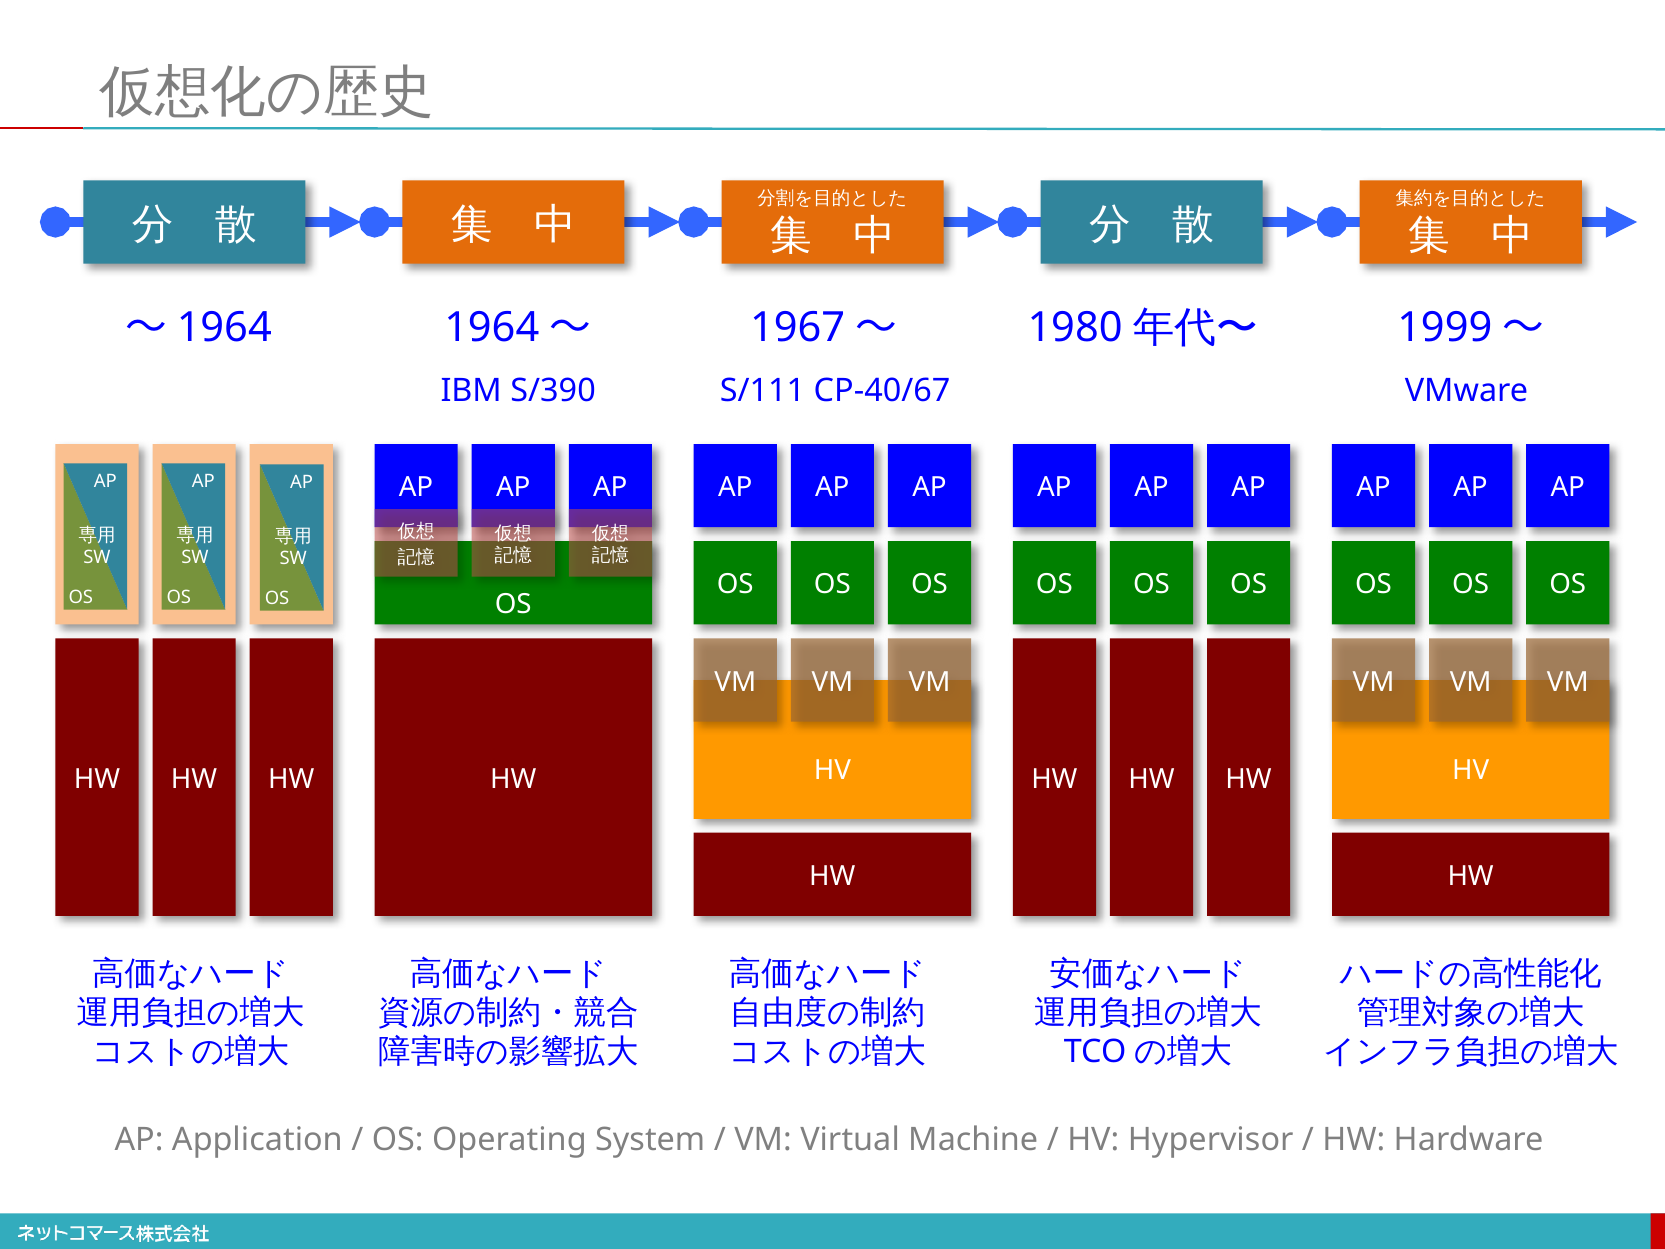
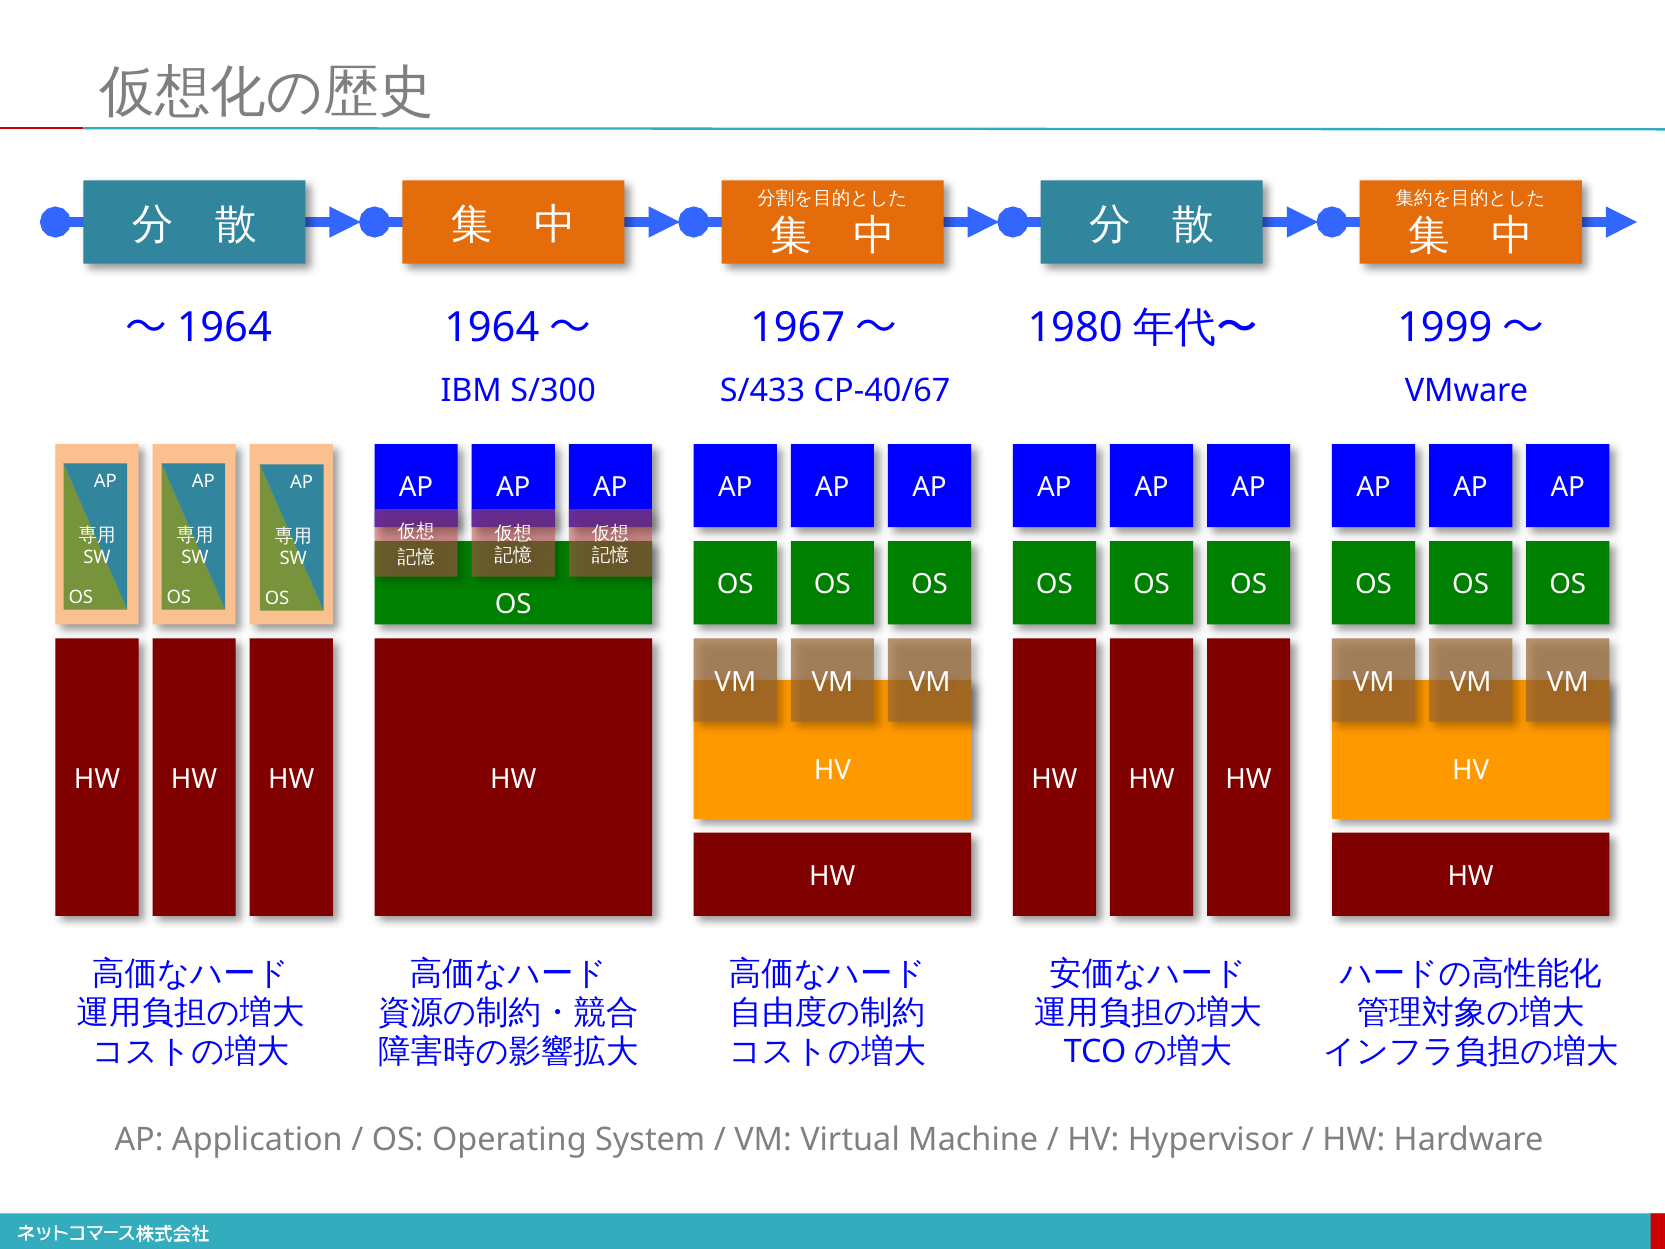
S/390: S/390 -> S/300
S/111: S/111 -> S/433
